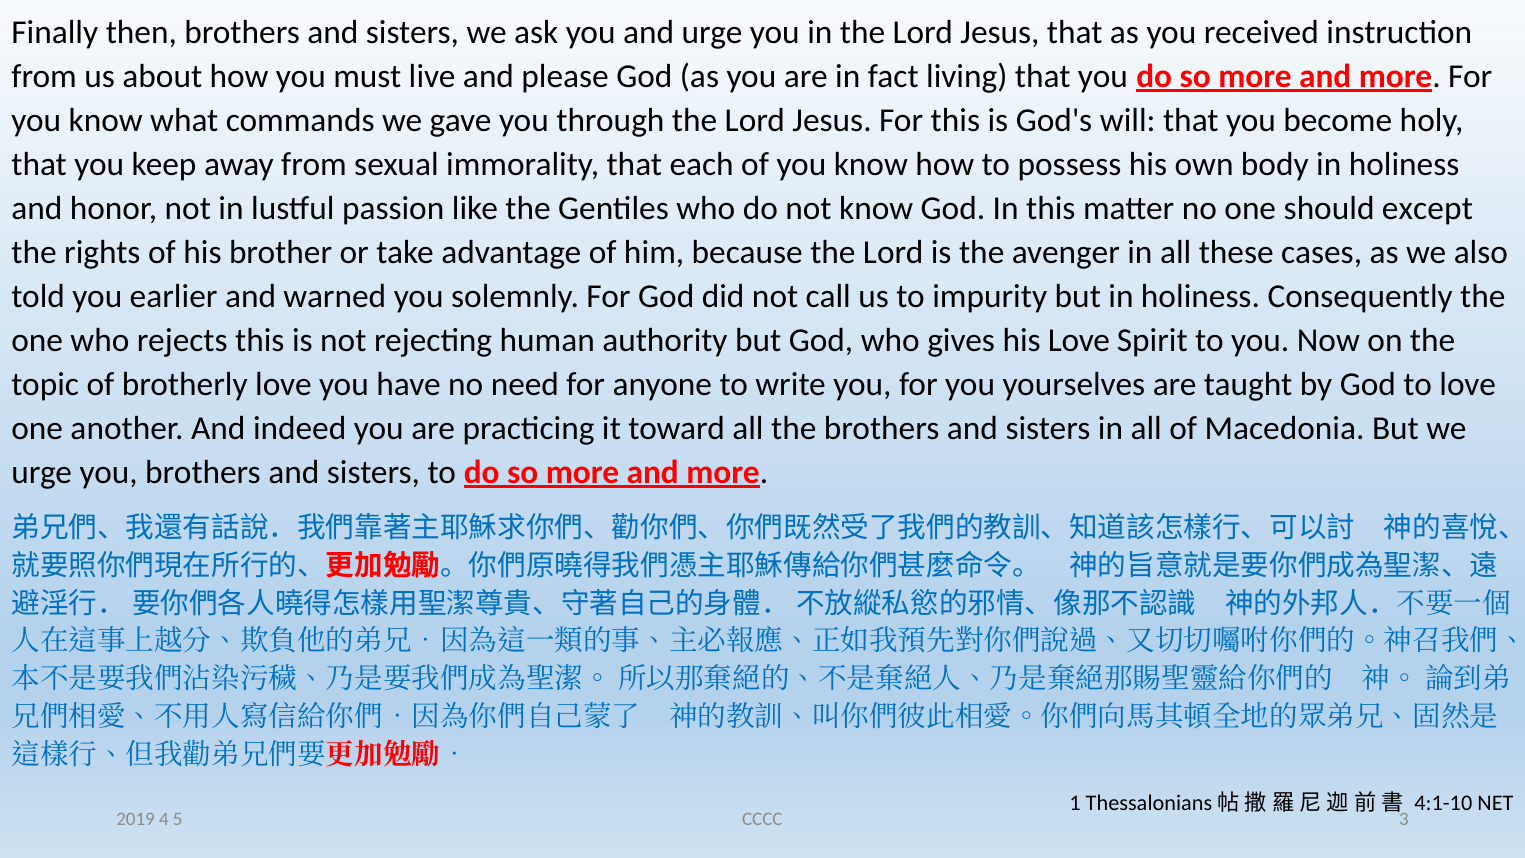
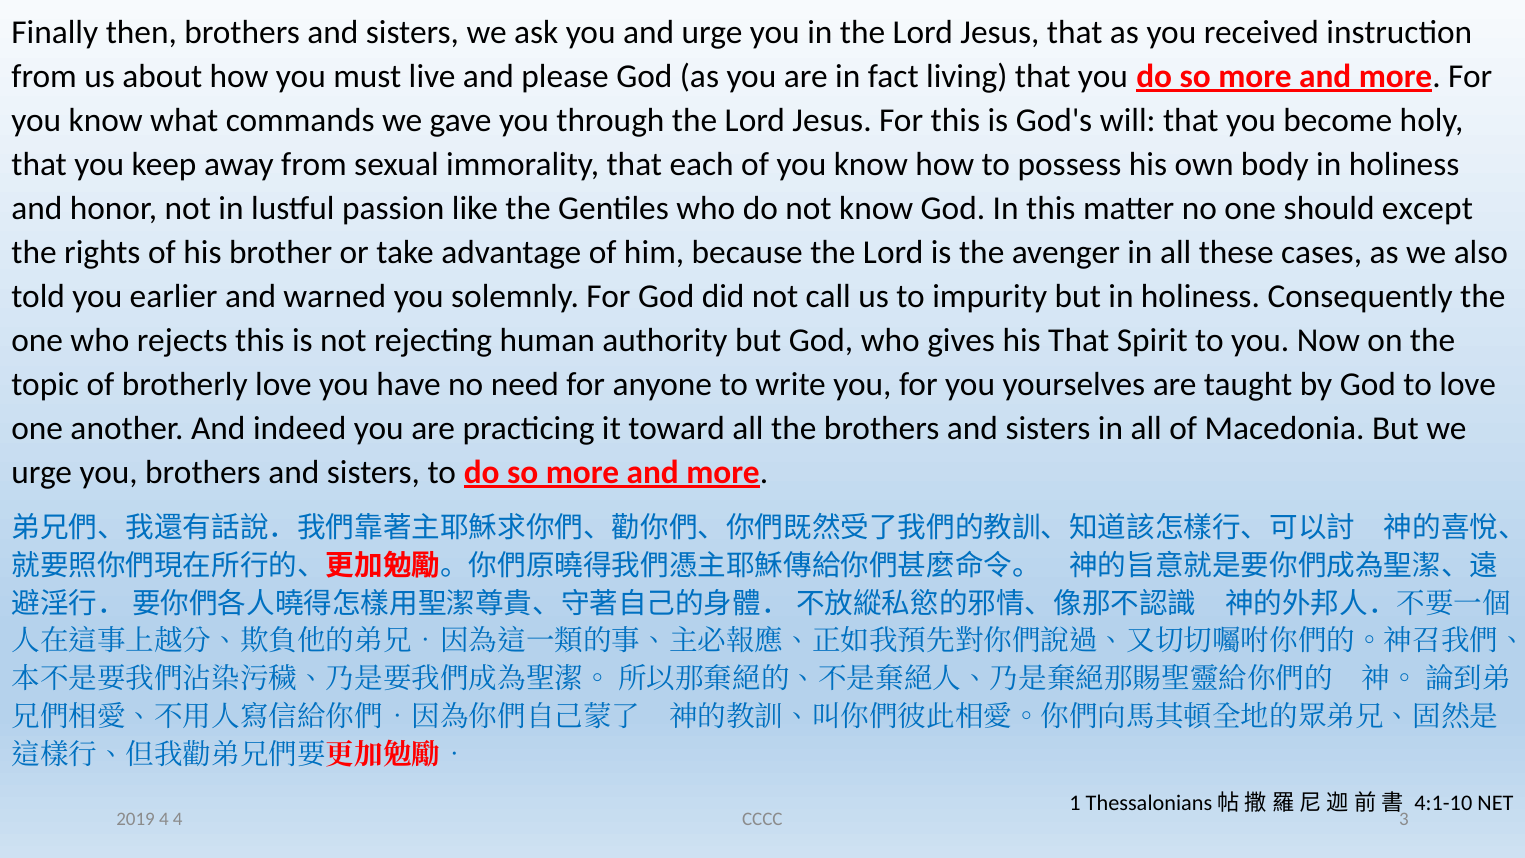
his Love: Love -> That
4 5: 5 -> 4
